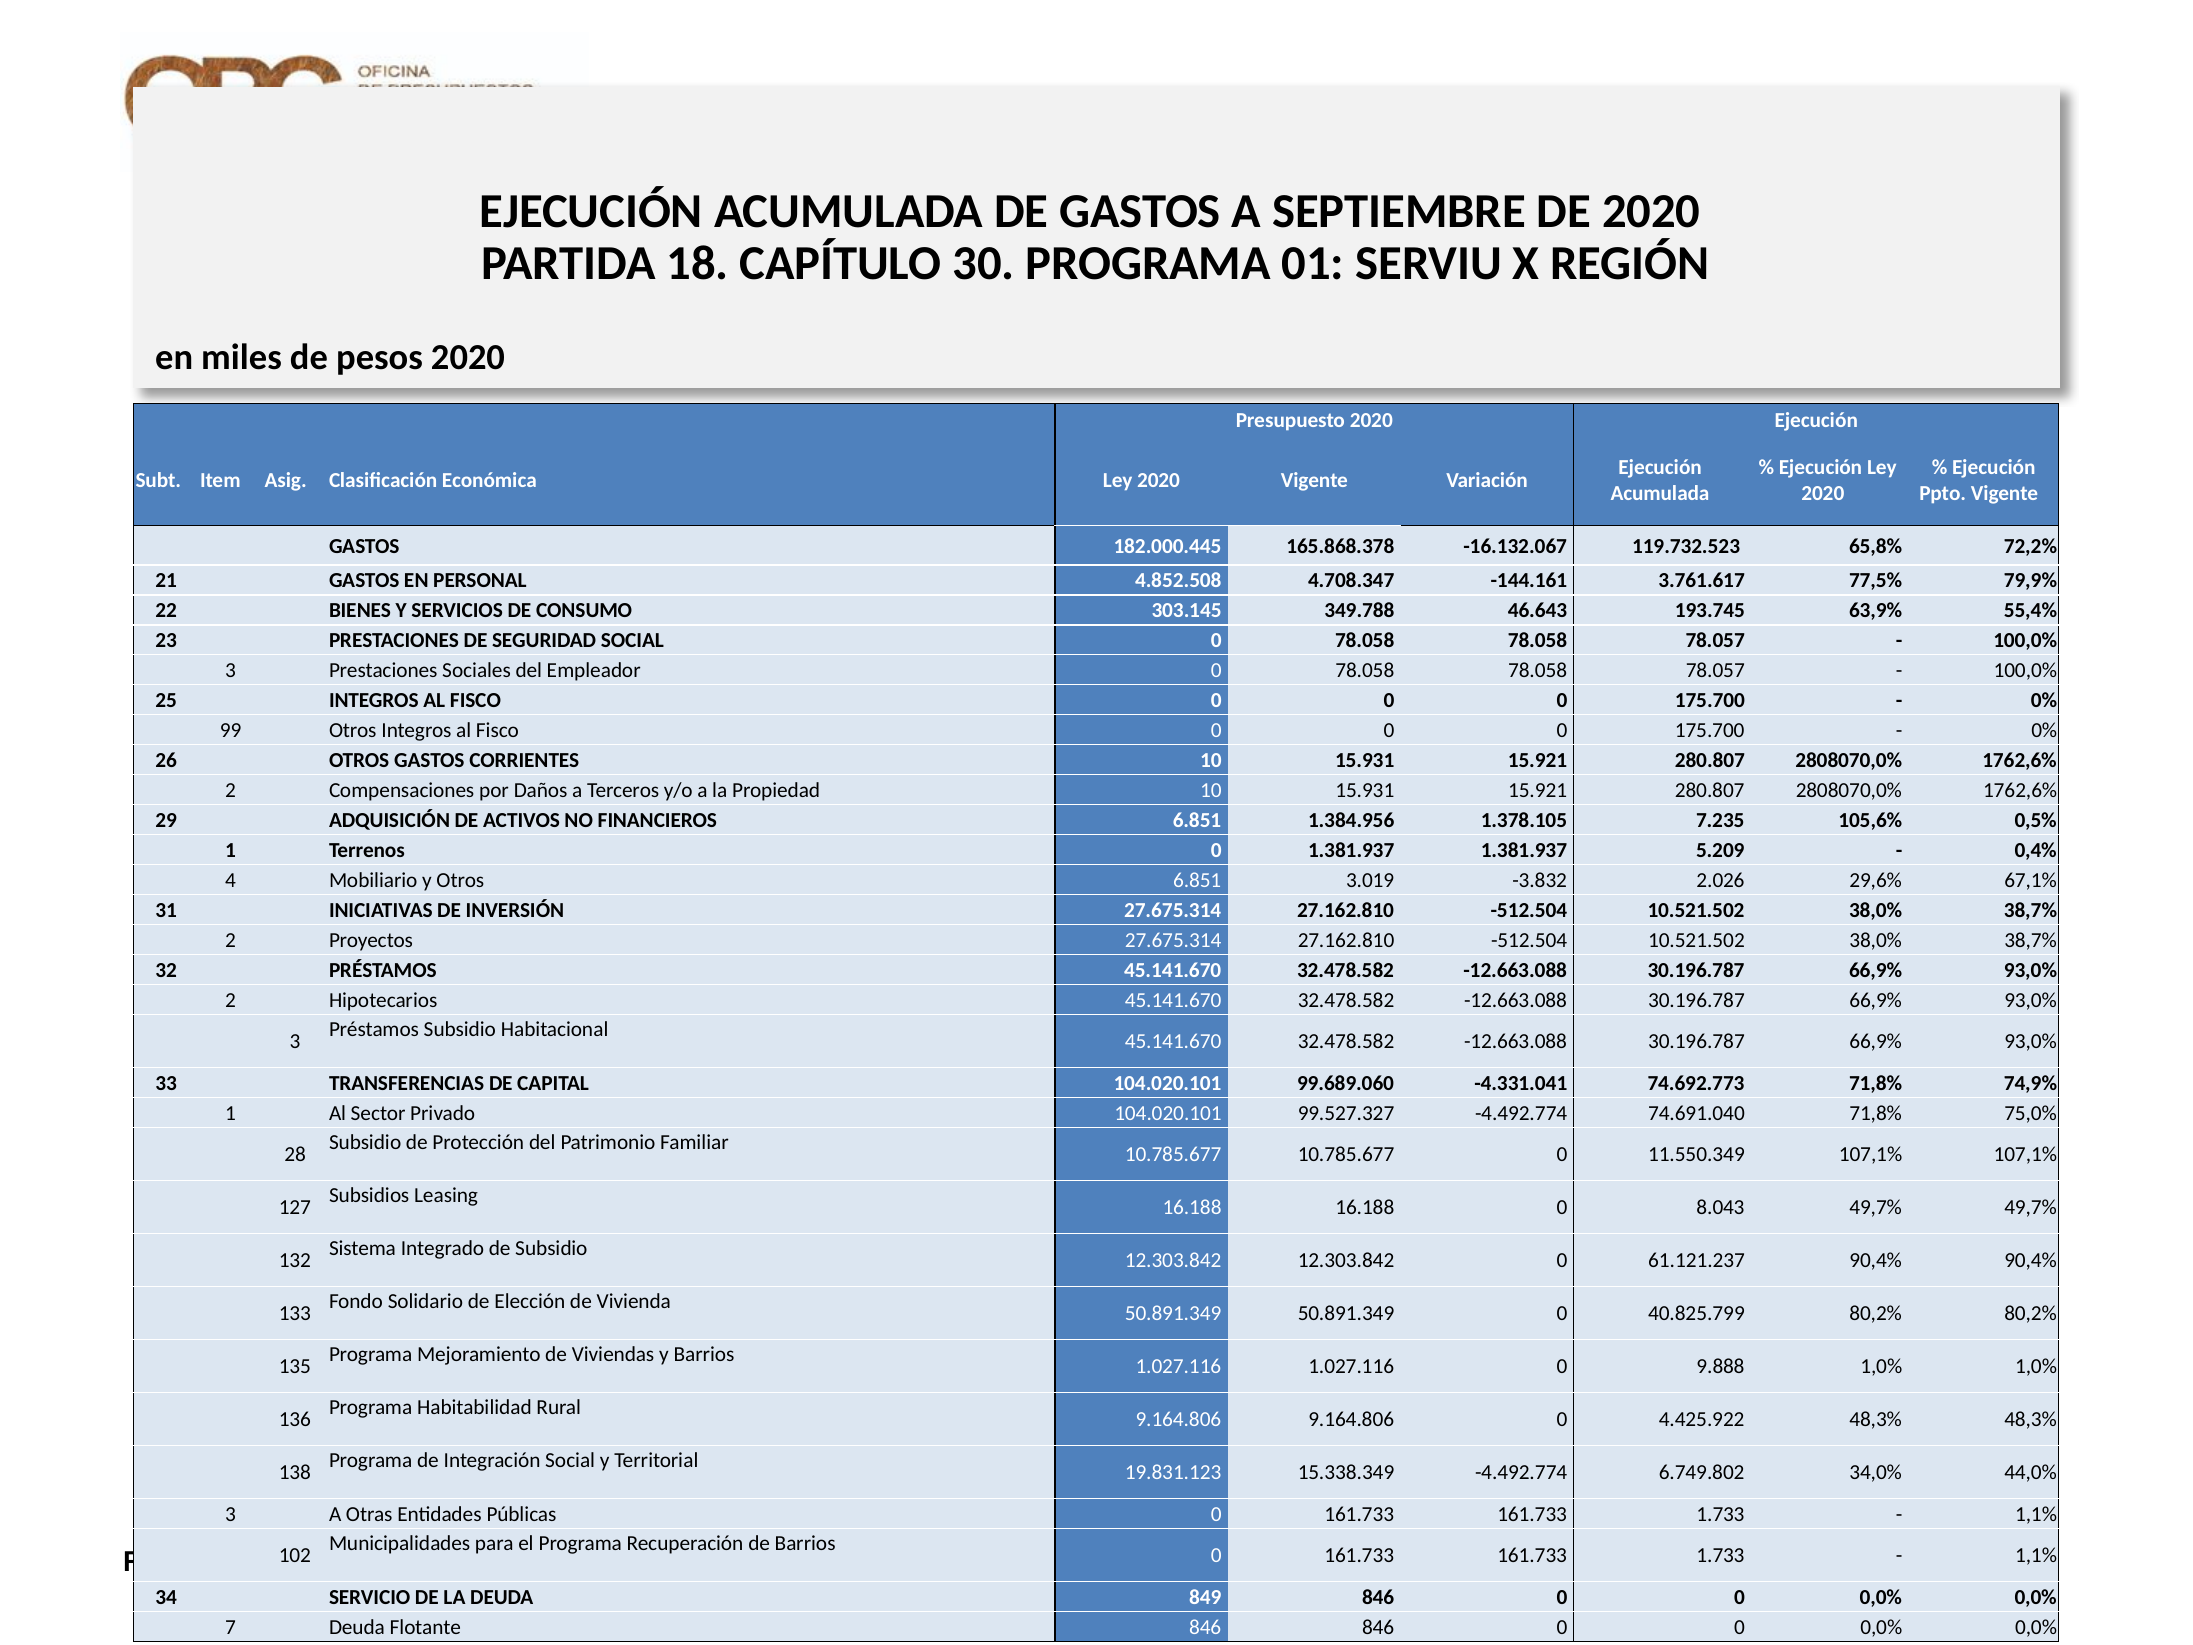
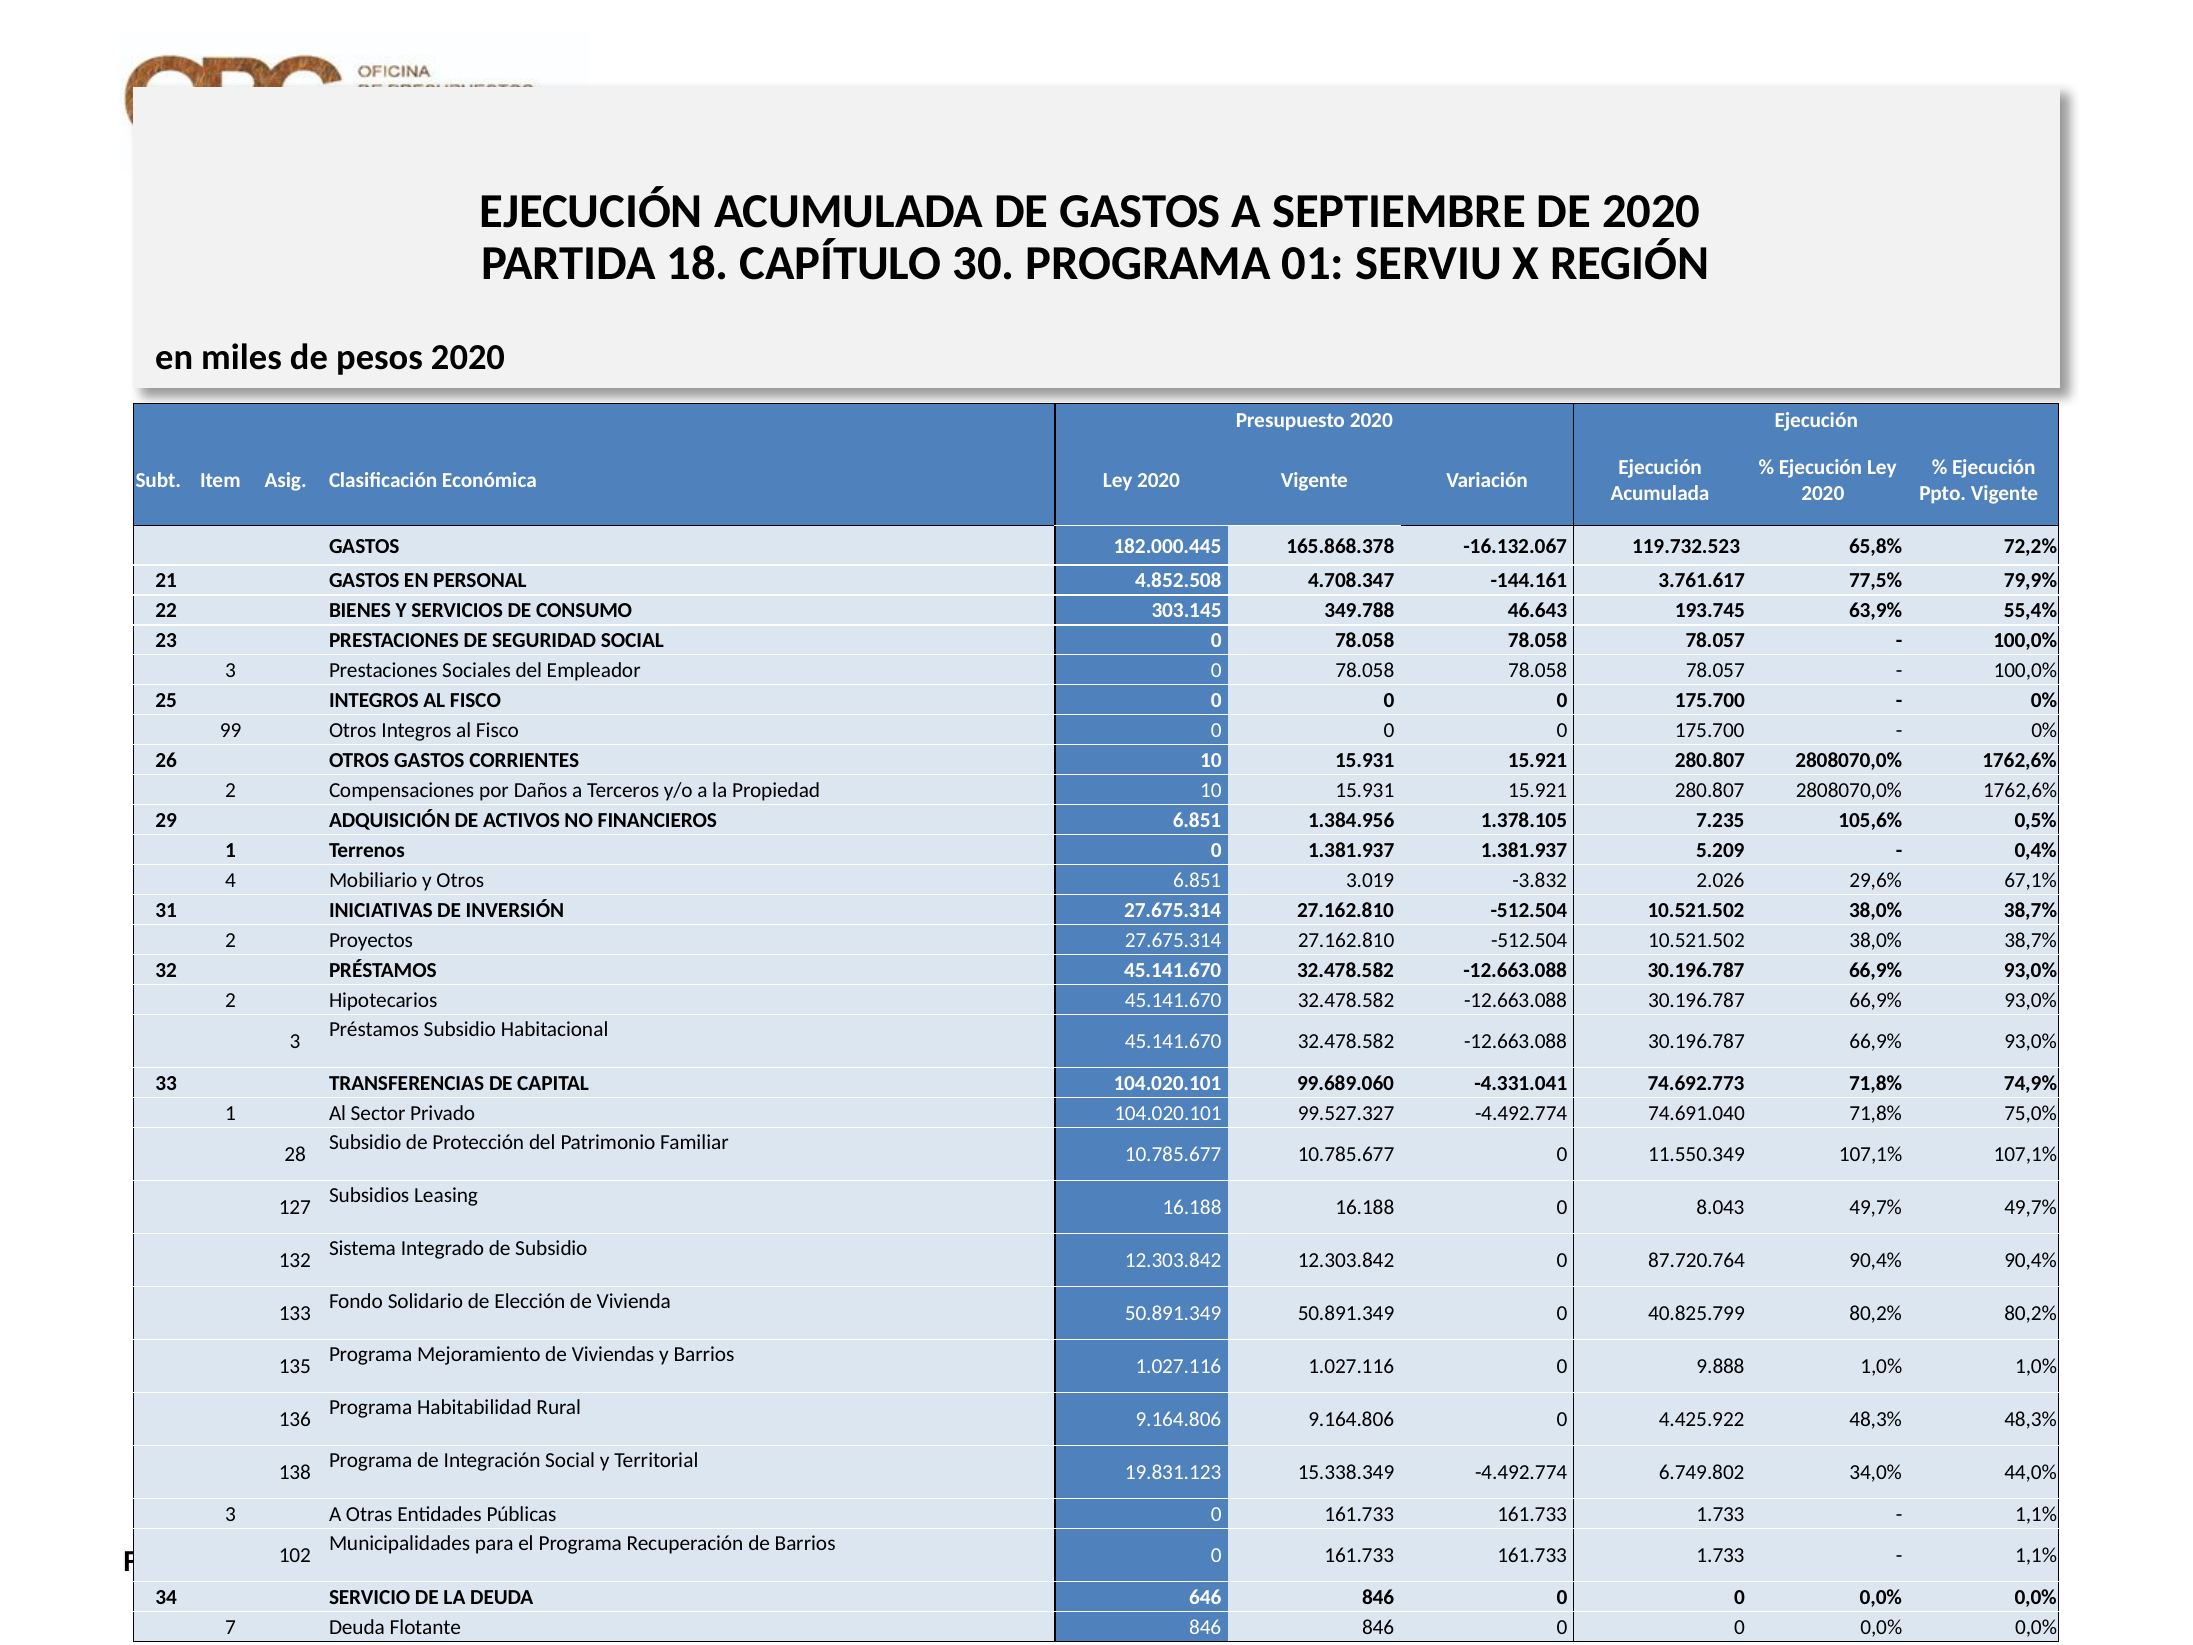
61.121.237: 61.121.237 -> 87.720.764
849: 849 -> 646
